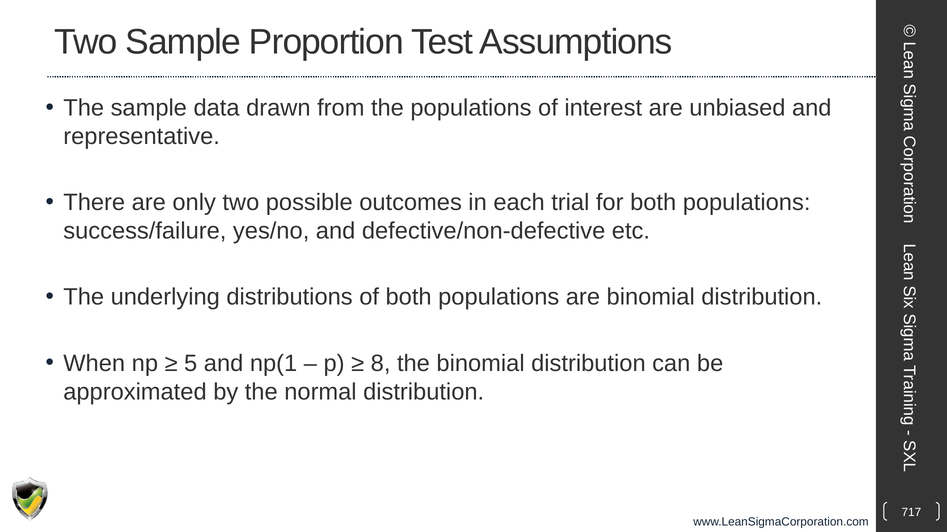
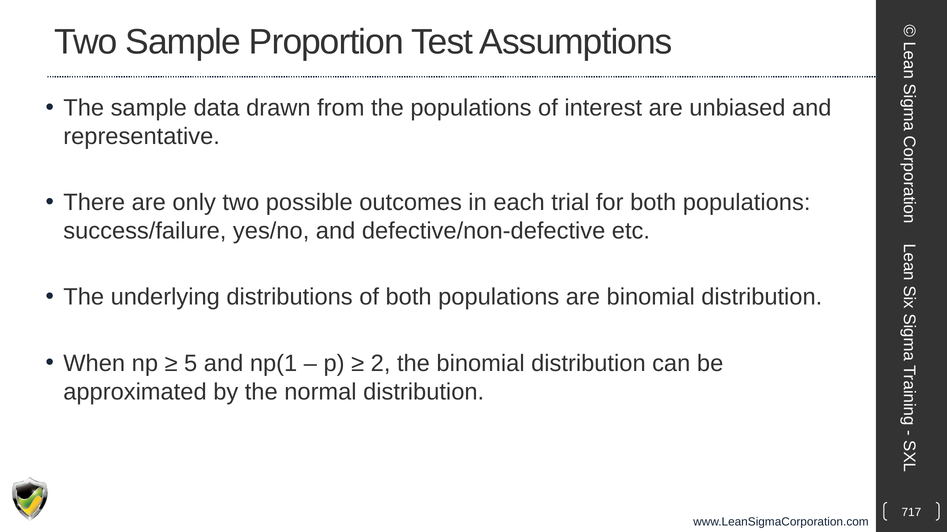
8: 8 -> 2
